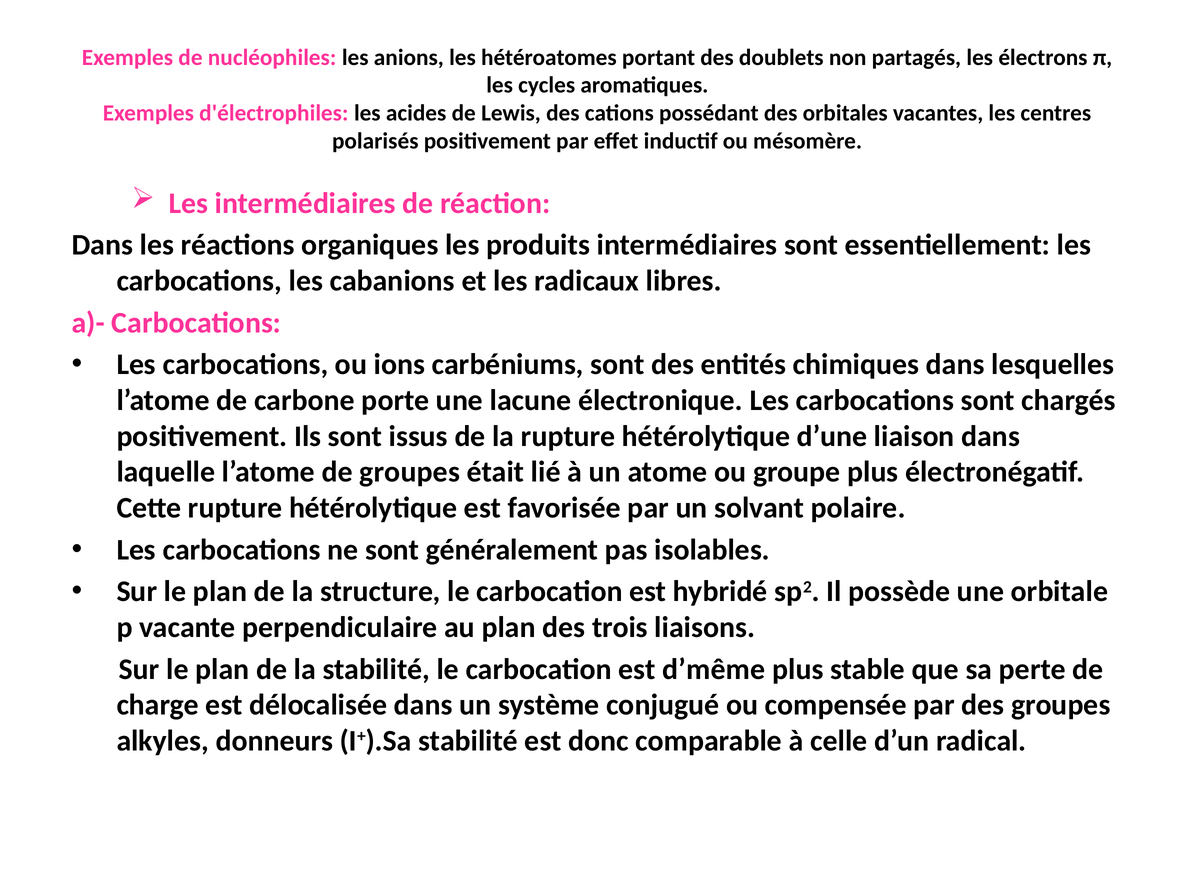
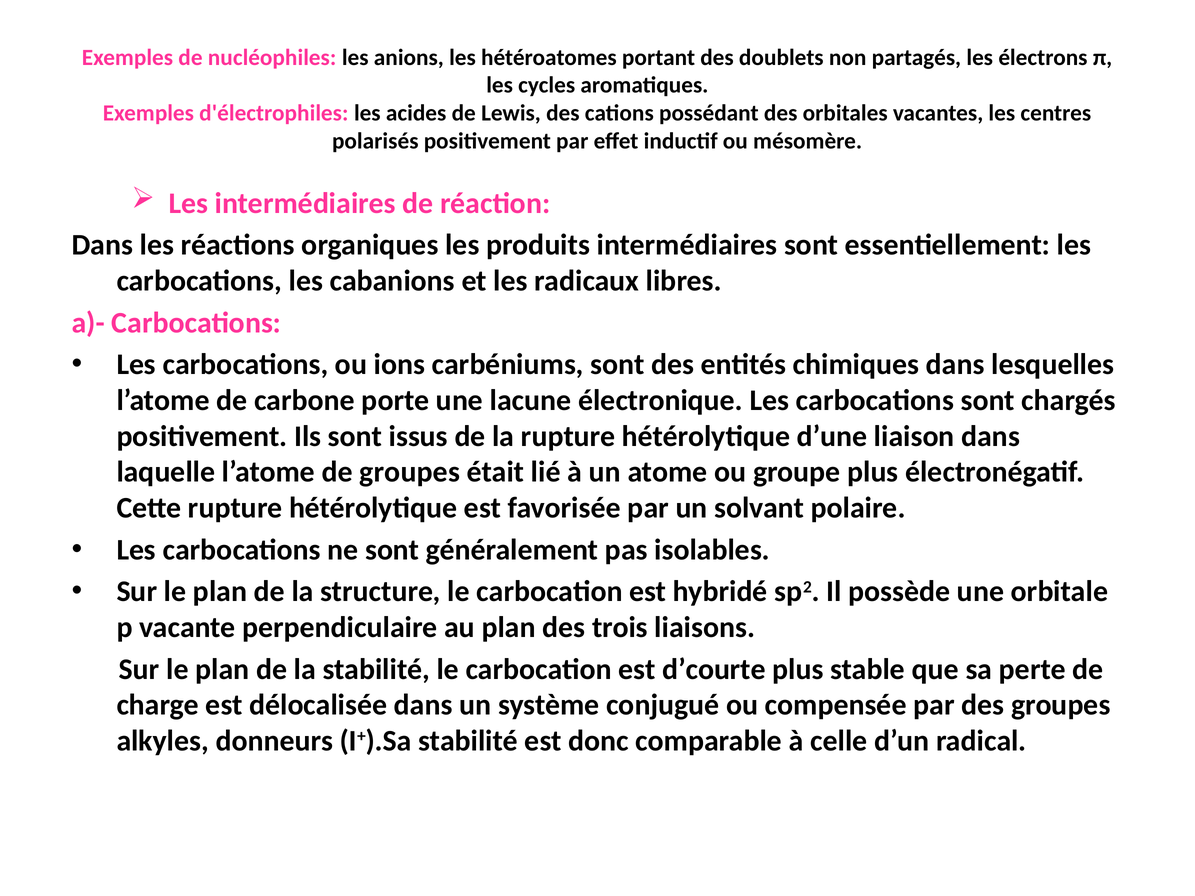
d’même: d’même -> d’courte
